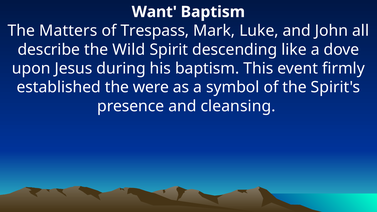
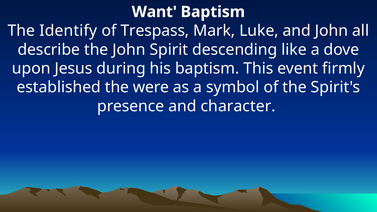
Matters: Matters -> Identify
the Wild: Wild -> John
cleansing: cleansing -> character
